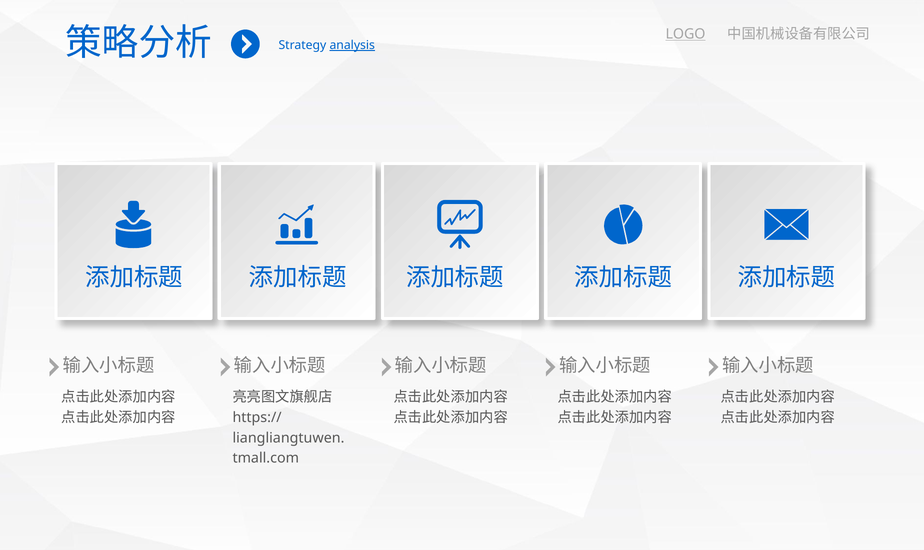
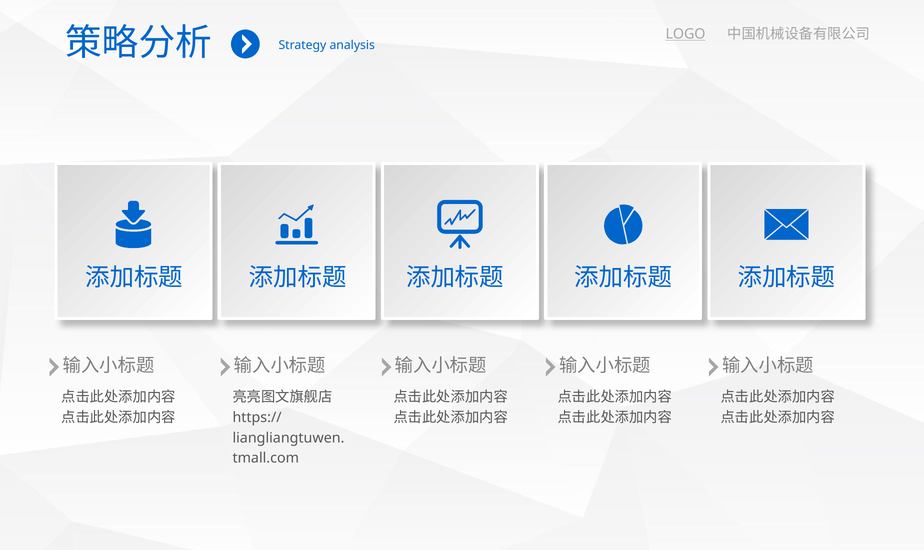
analysis underline: present -> none
